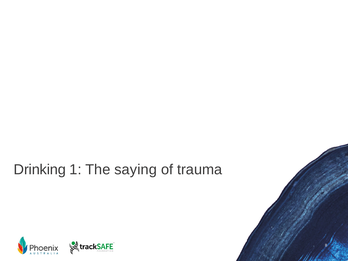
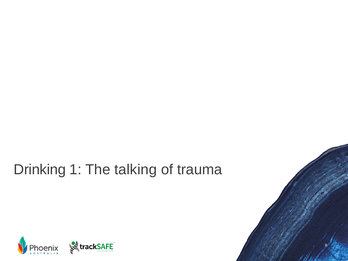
saying: saying -> talking
